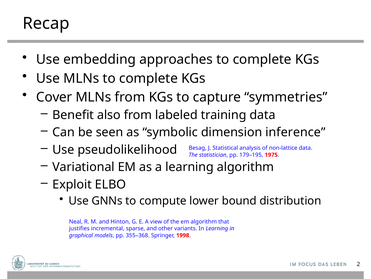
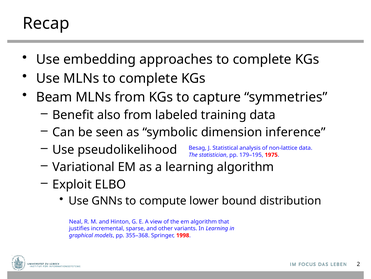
Cover: Cover -> Beam
